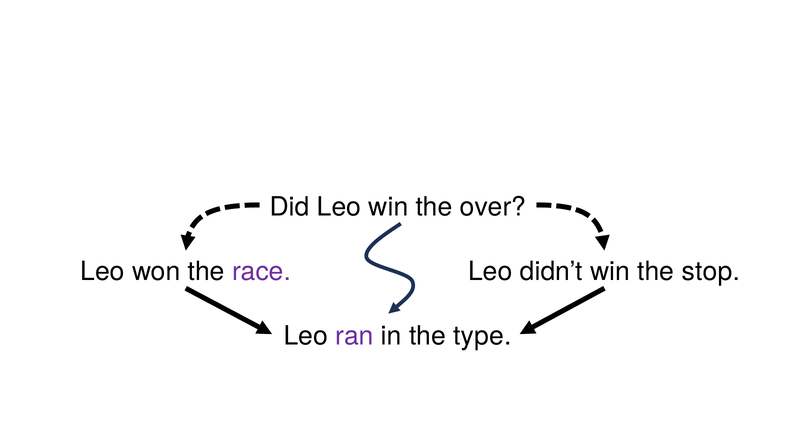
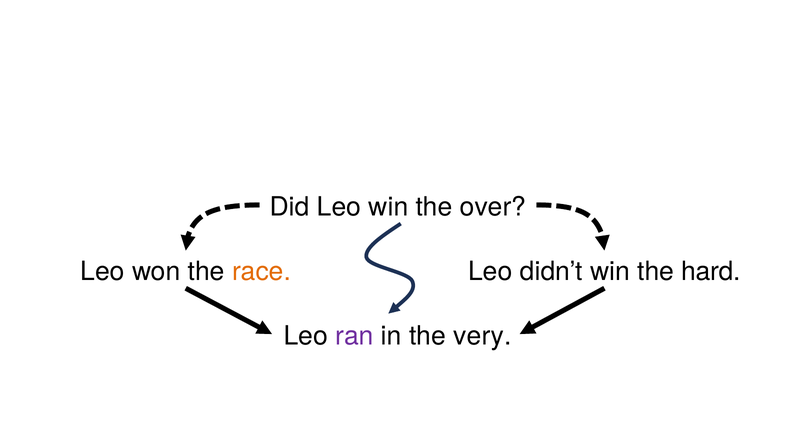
race colour: purple -> orange
stop: stop -> hard
type: type -> very
